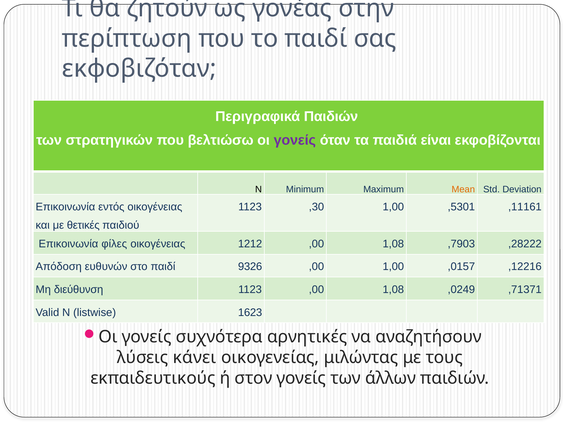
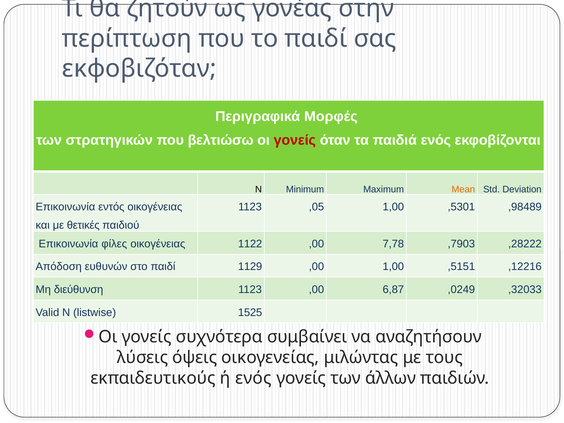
Περιγραφικά Παιδιών: Παιδιών -> Μορφές
γονείς at (295, 140) colour: purple -> red
παιδιά είναι: είναι -> ενός
,30: ,30 -> ,05
,11161: ,11161 -> ,98489
1212: 1212 -> 1122
1,08 at (393, 244): 1,08 -> 7,78
9326: 9326 -> 1129
,0157: ,0157 -> ,5151
1123 ,00 1,08: 1,08 -> 6,87
,71371: ,71371 -> ,32033
1623: 1623 -> 1525
αρνητικές: αρνητικές -> συμβαίνει
κάνει: κάνει -> όψεις
ή στον: στον -> ενός
